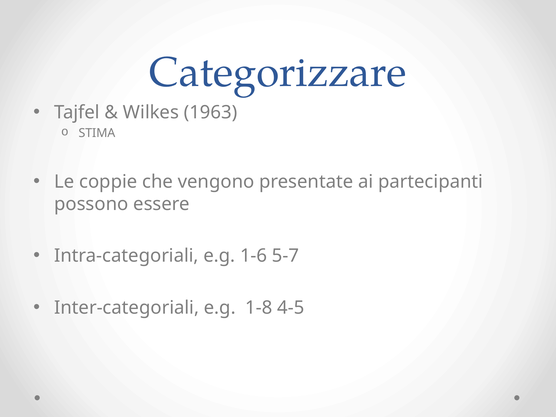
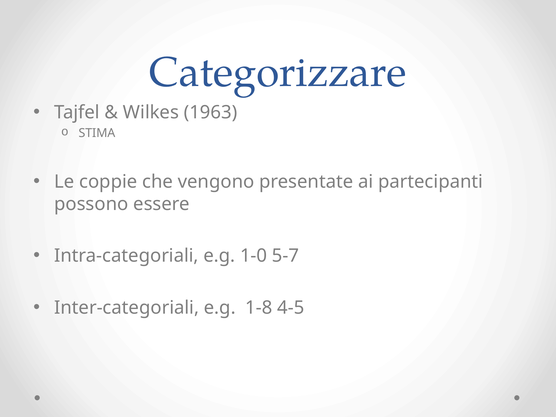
1-6: 1-6 -> 1-0
